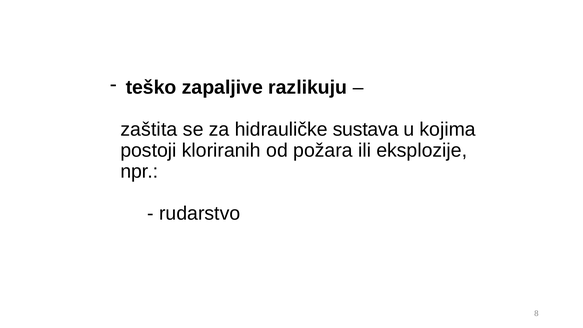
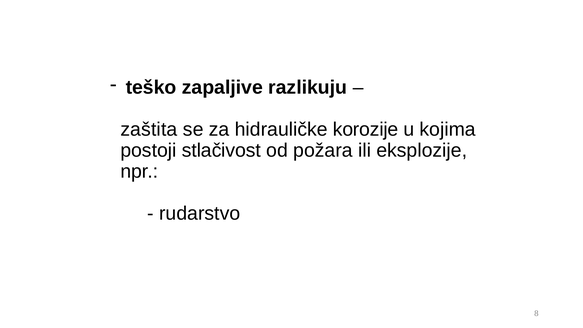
sustava: sustava -> korozije
kloriranih: kloriranih -> stlačivost
